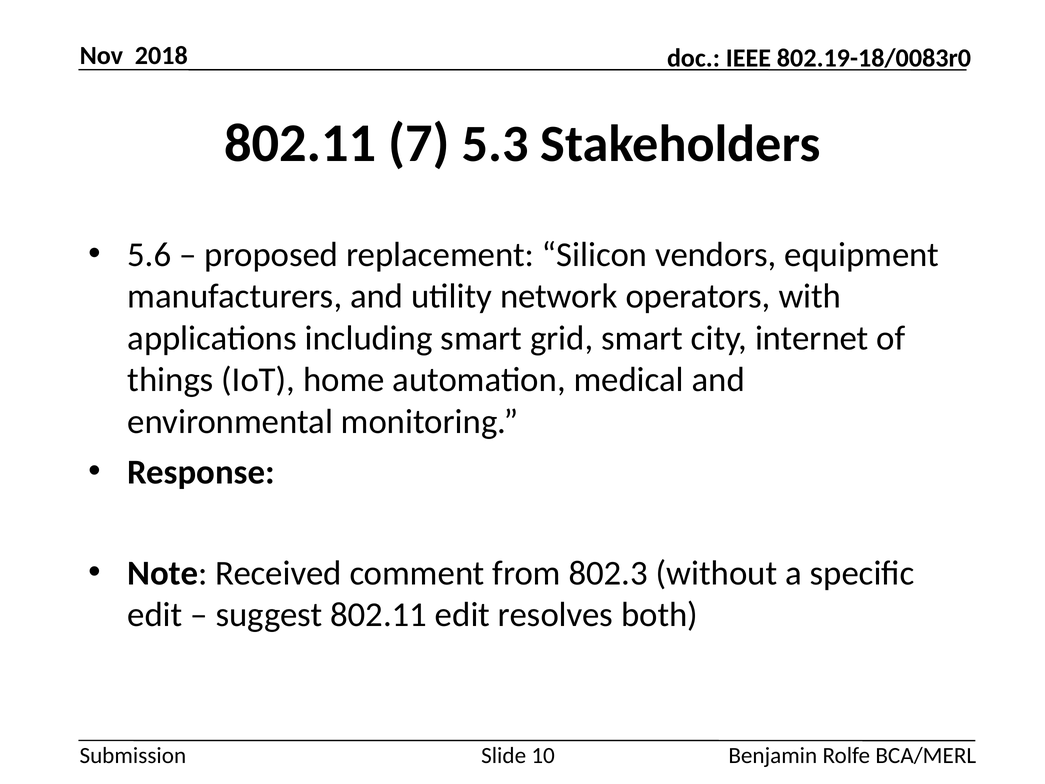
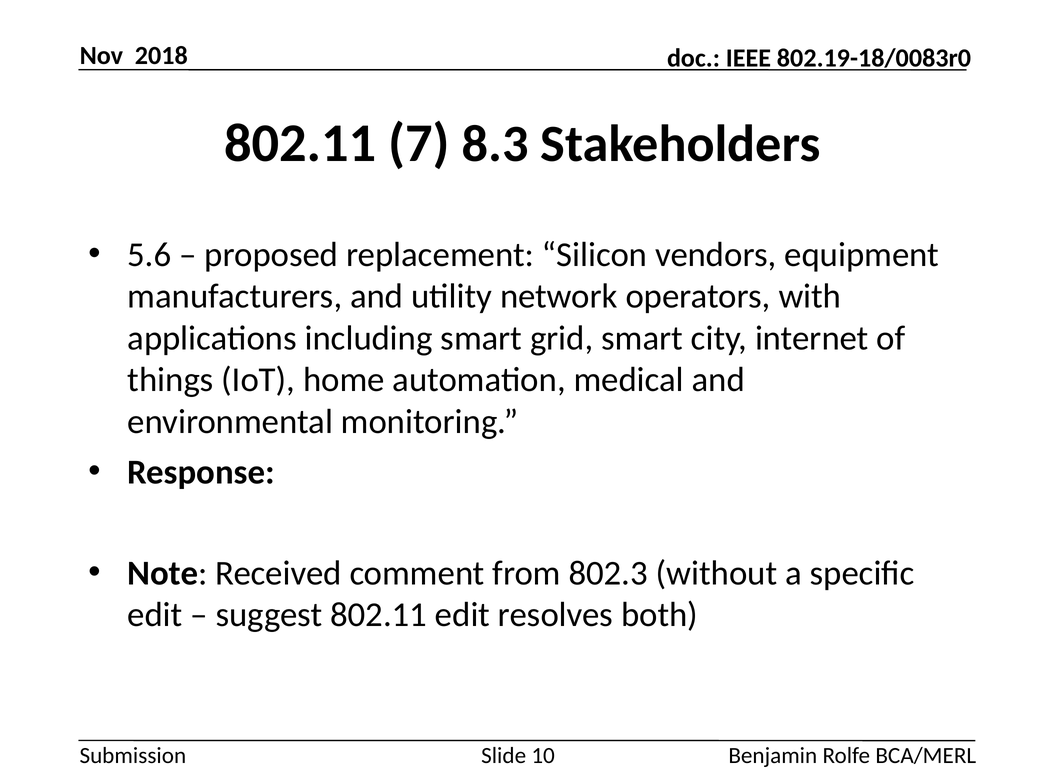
5.3: 5.3 -> 8.3
